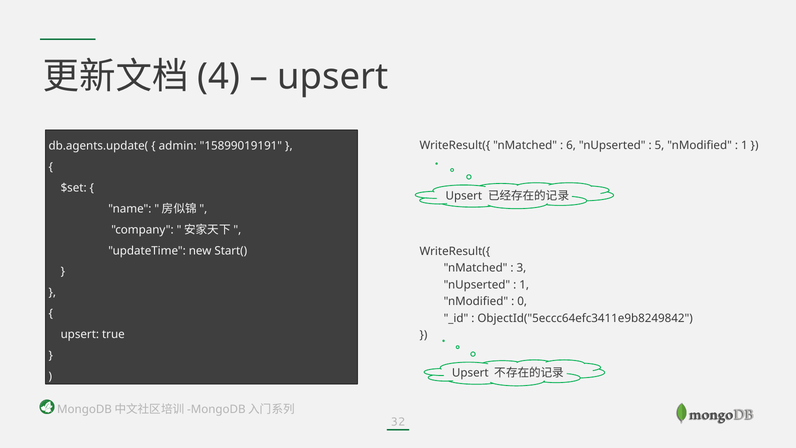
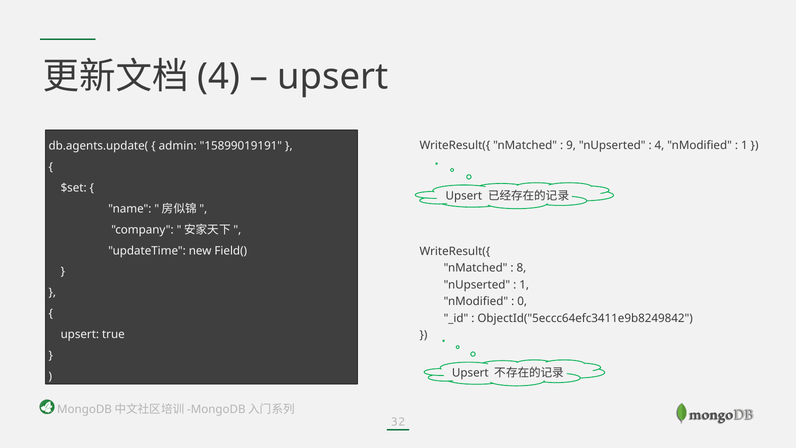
6: 6 -> 9
5 at (659, 145): 5 -> 4
Start(: Start( -> Field(
3: 3 -> 8
